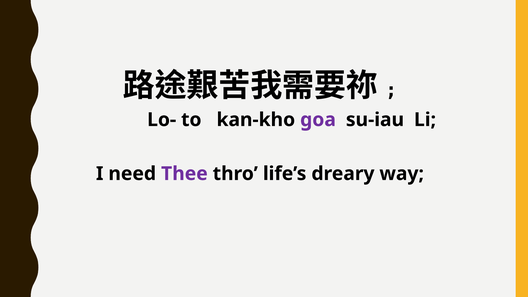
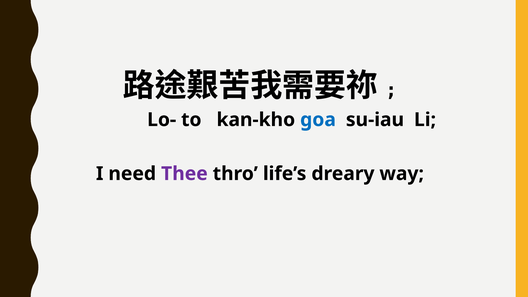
goa colour: purple -> blue
